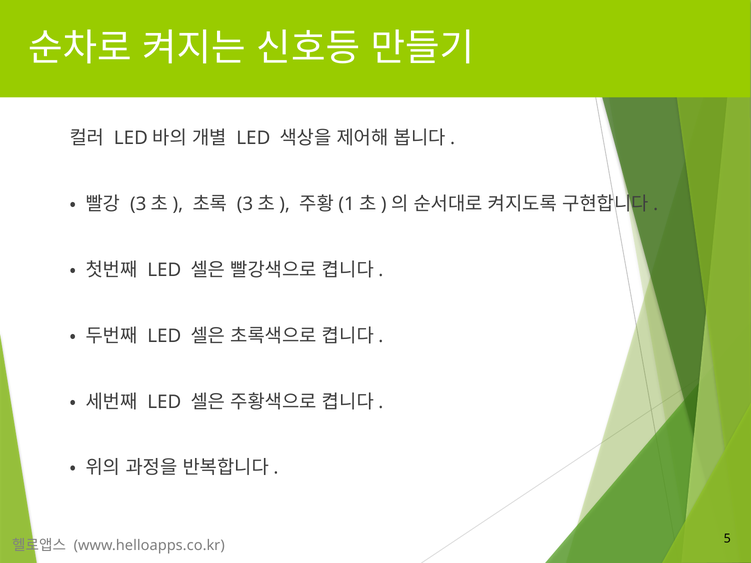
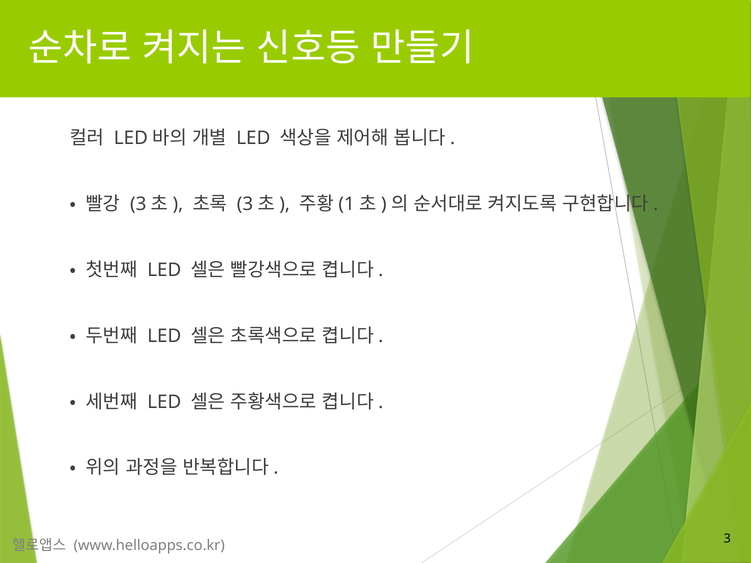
5: 5 -> 3
